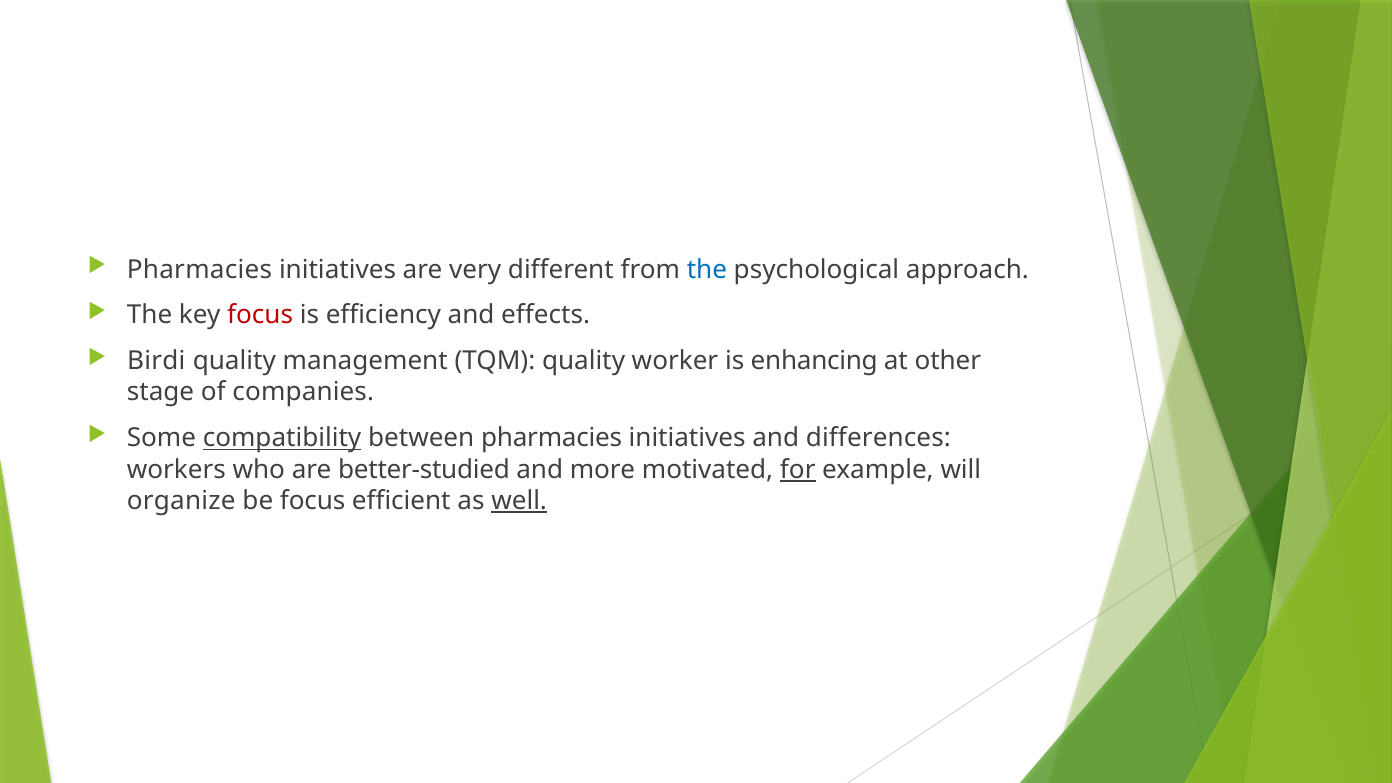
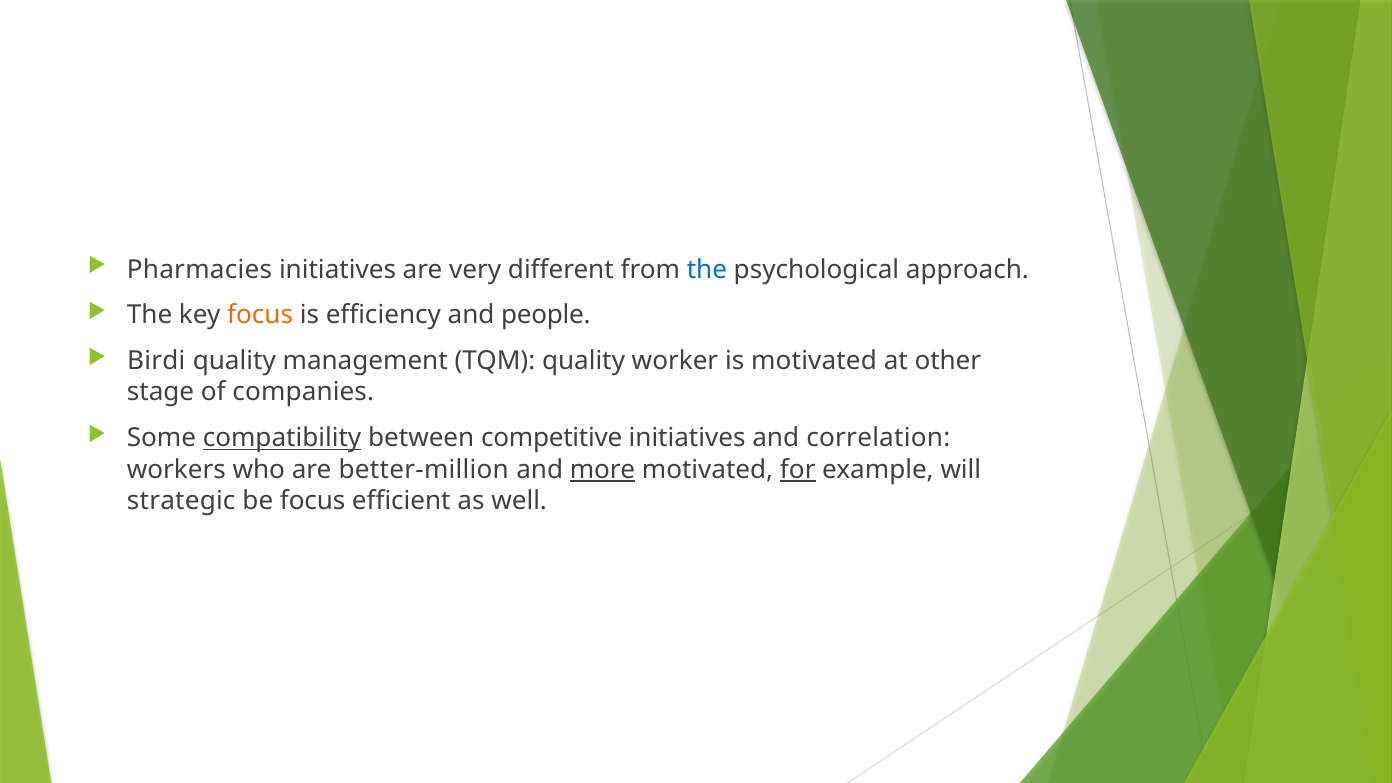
focus at (260, 315) colour: red -> orange
effects: effects -> people
is enhancing: enhancing -> motivated
between pharmacies: pharmacies -> competitive
differences: differences -> correlation
better-studied: better-studied -> better-million
more underline: none -> present
organize: organize -> strategic
well underline: present -> none
